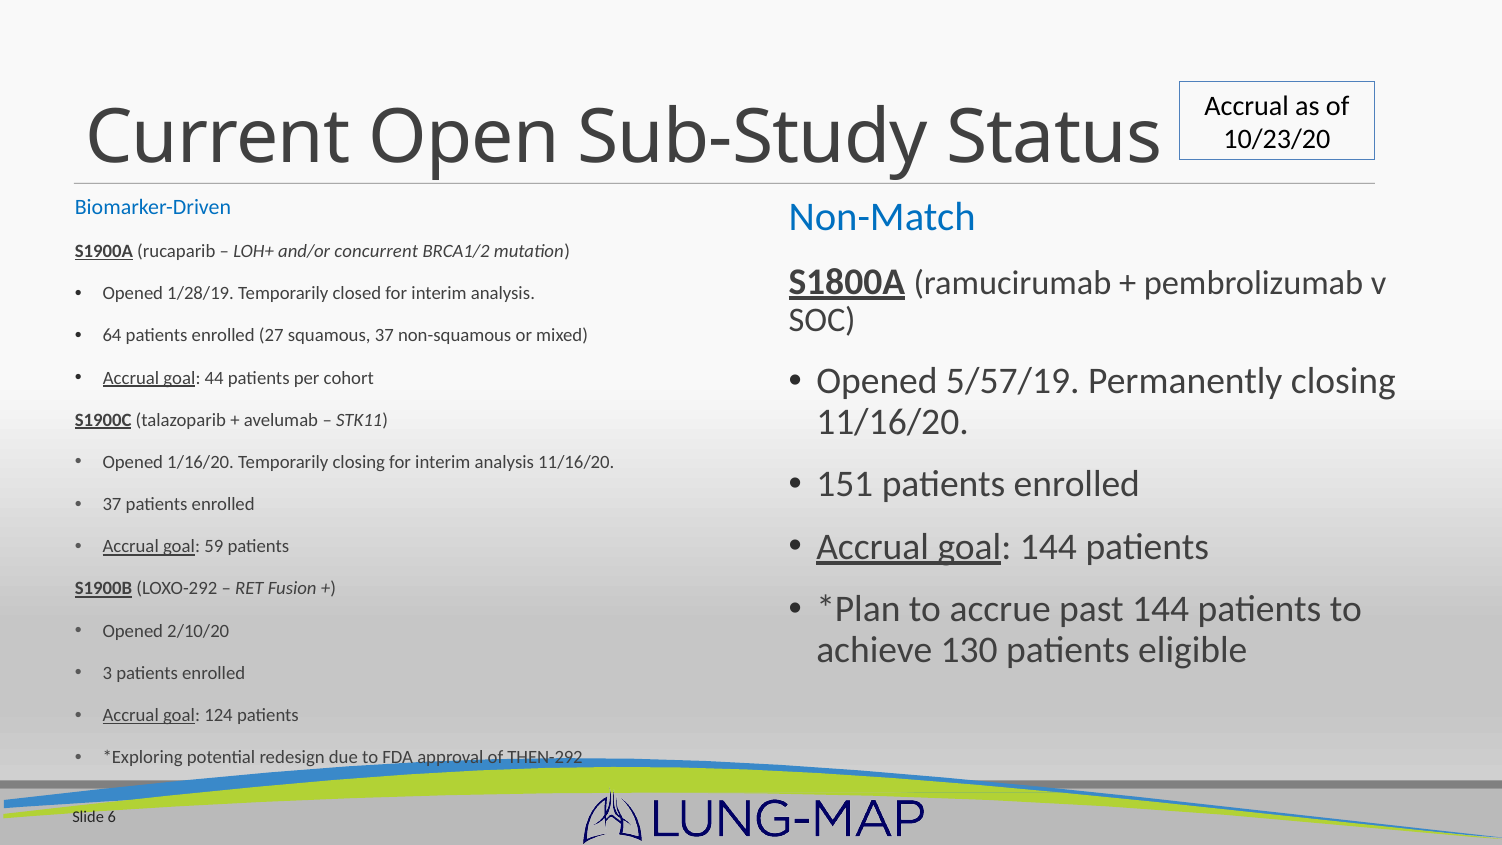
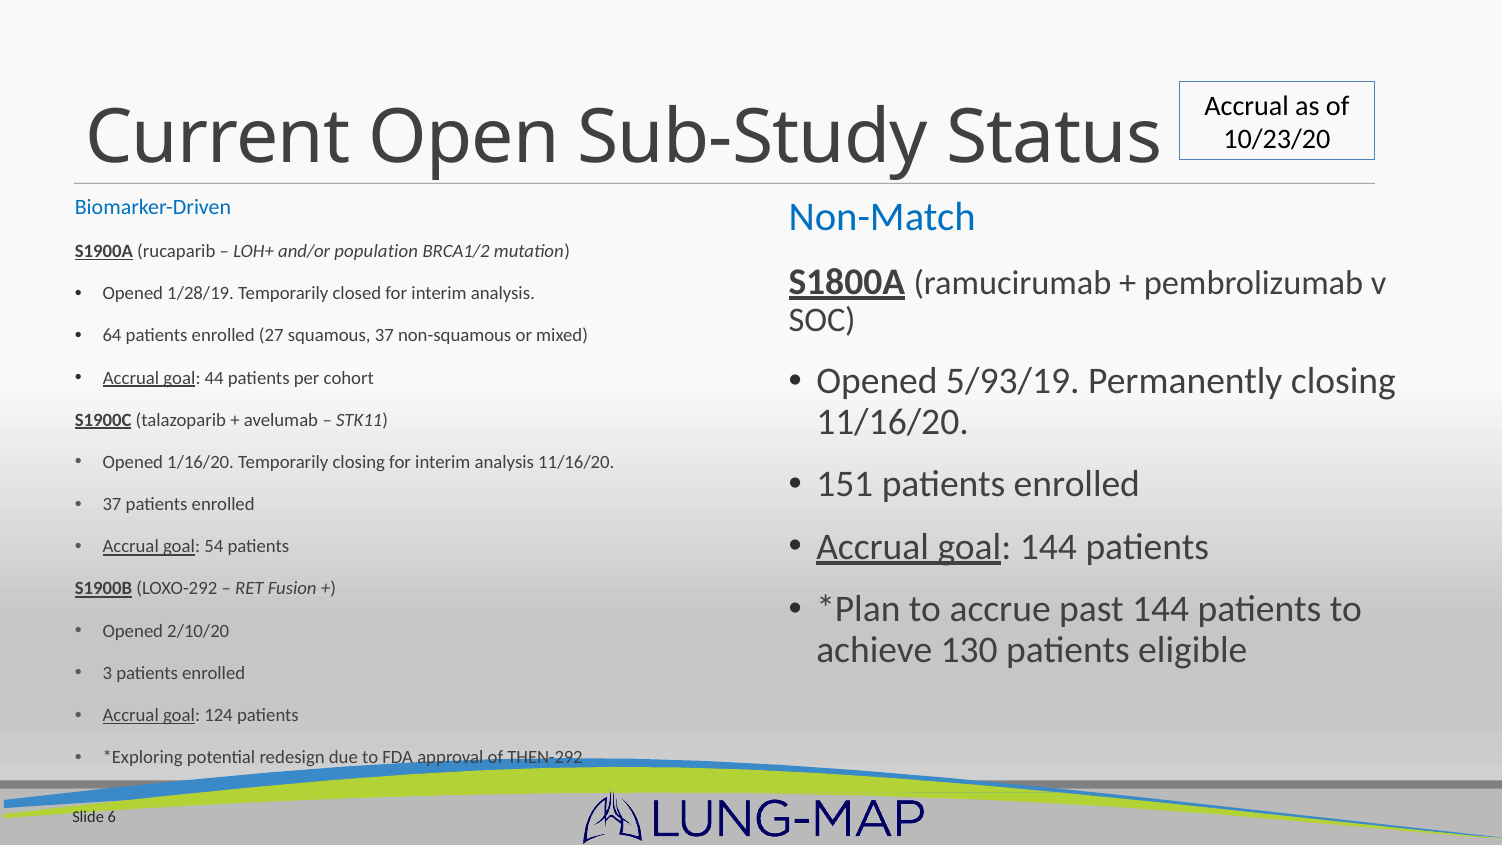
concurrent: concurrent -> population
5/57/19: 5/57/19 -> 5/93/19
59: 59 -> 54
